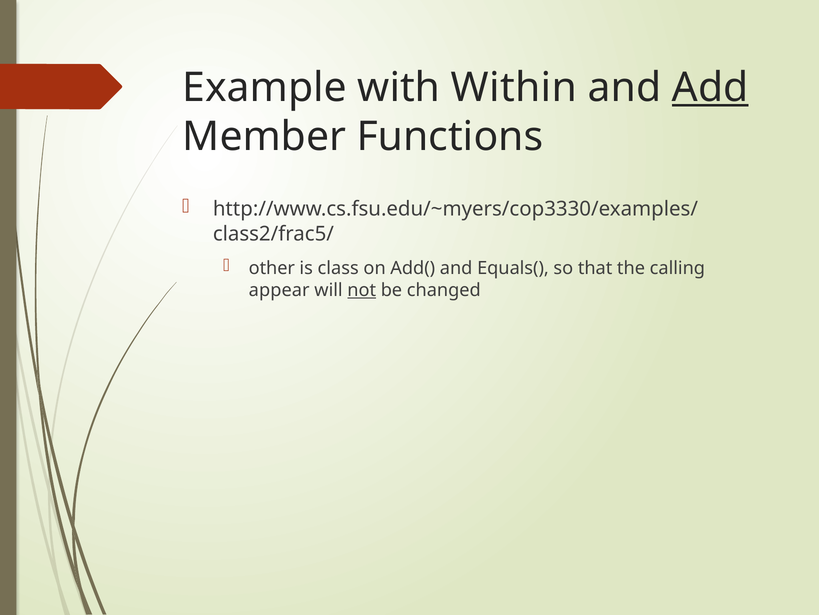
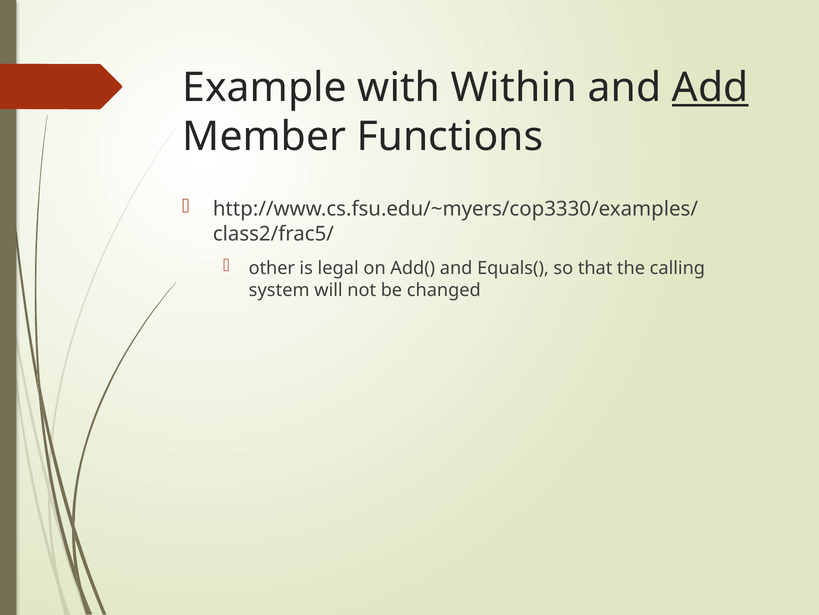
class: class -> legal
appear: appear -> system
not underline: present -> none
